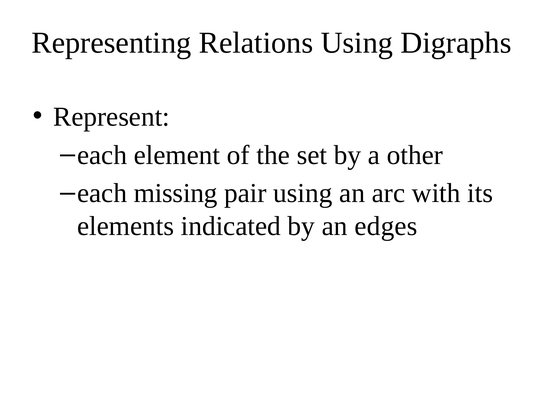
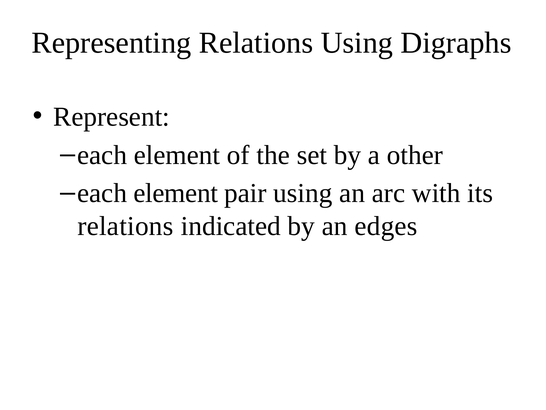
missing at (176, 193): missing -> element
elements at (126, 226): elements -> relations
